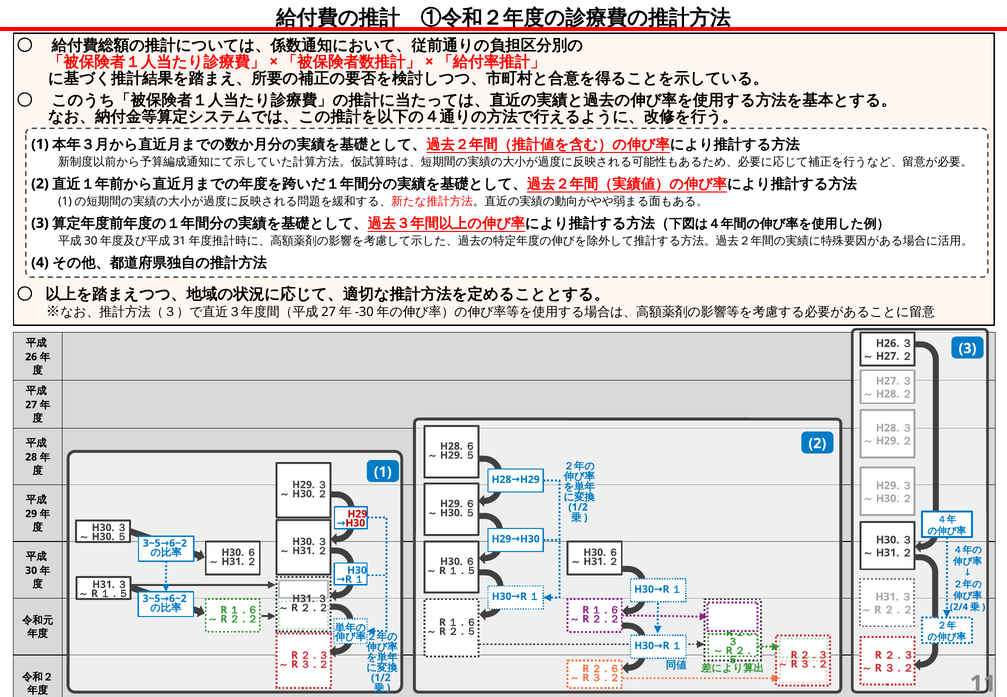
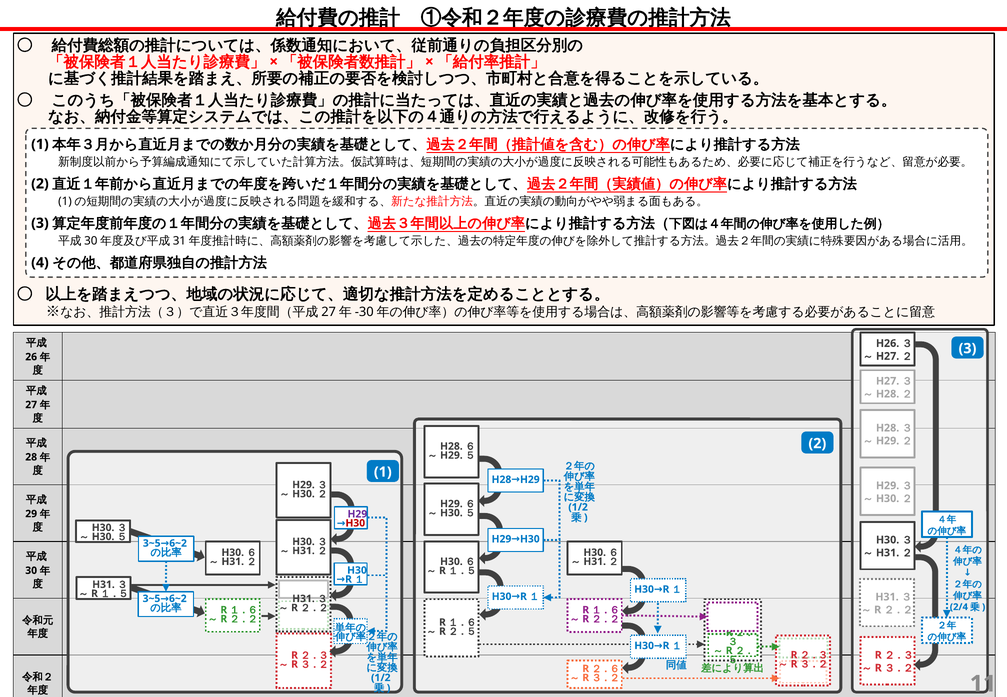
H29 at (357, 514) colour: red -> purple
